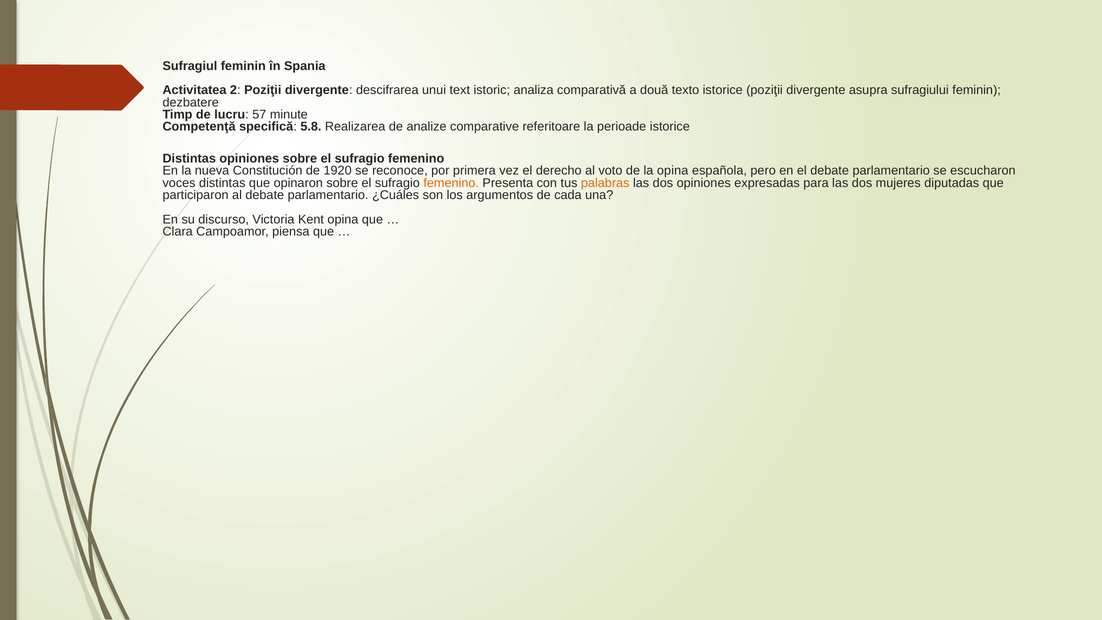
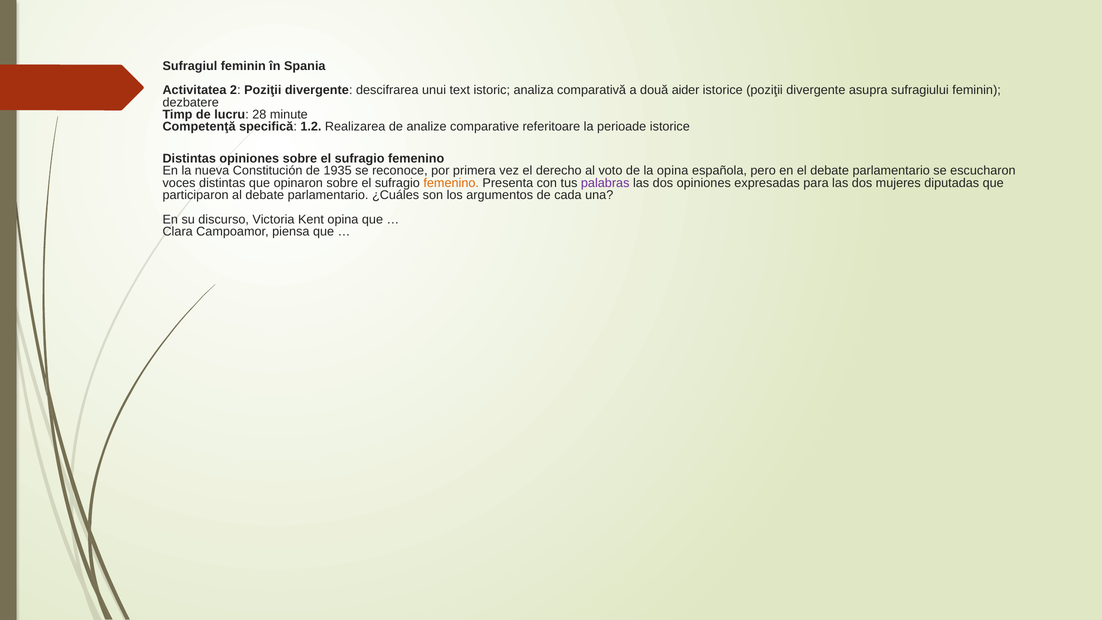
texto: texto -> aider
57: 57 -> 28
5.8: 5.8 -> 1.2
1920: 1920 -> 1935
palabras colour: orange -> purple
